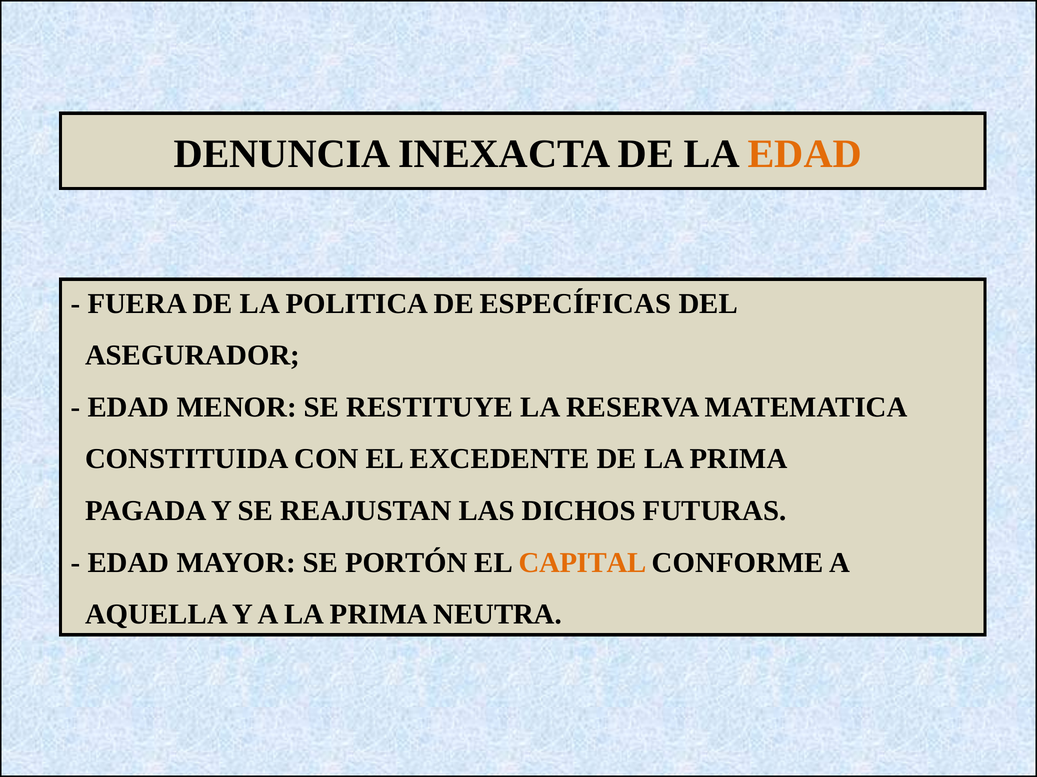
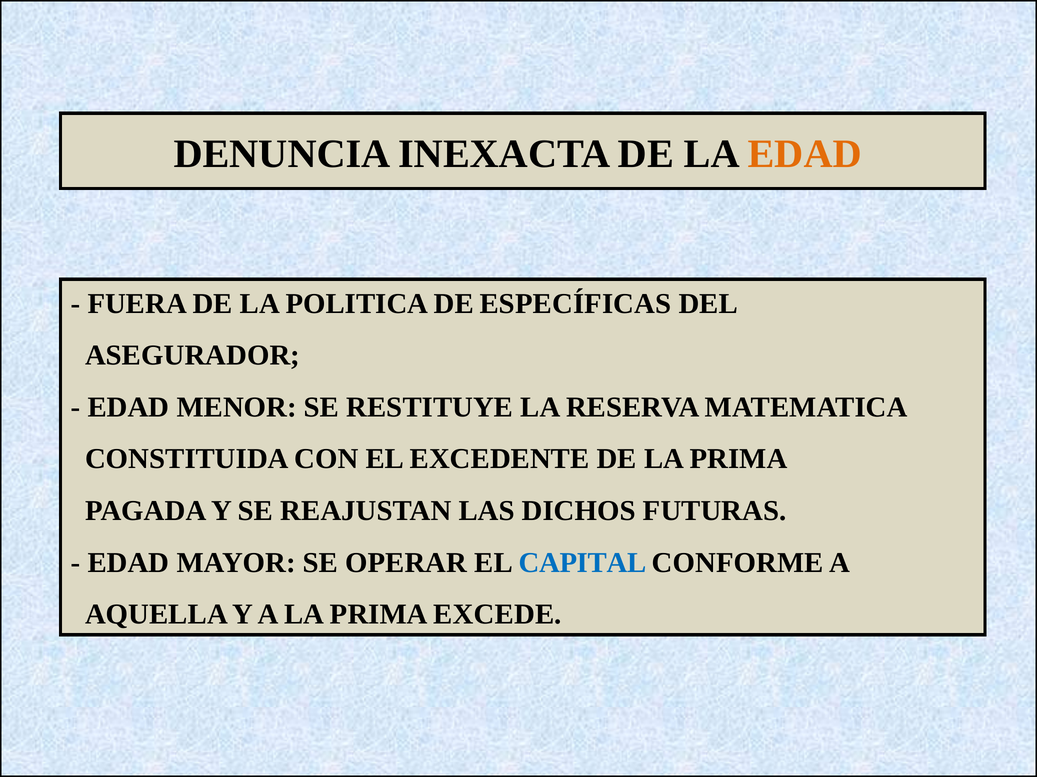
PORTÓN: PORTÓN -> OPERAR
CAPITAL colour: orange -> blue
NEUTRA: NEUTRA -> EXCEDE
